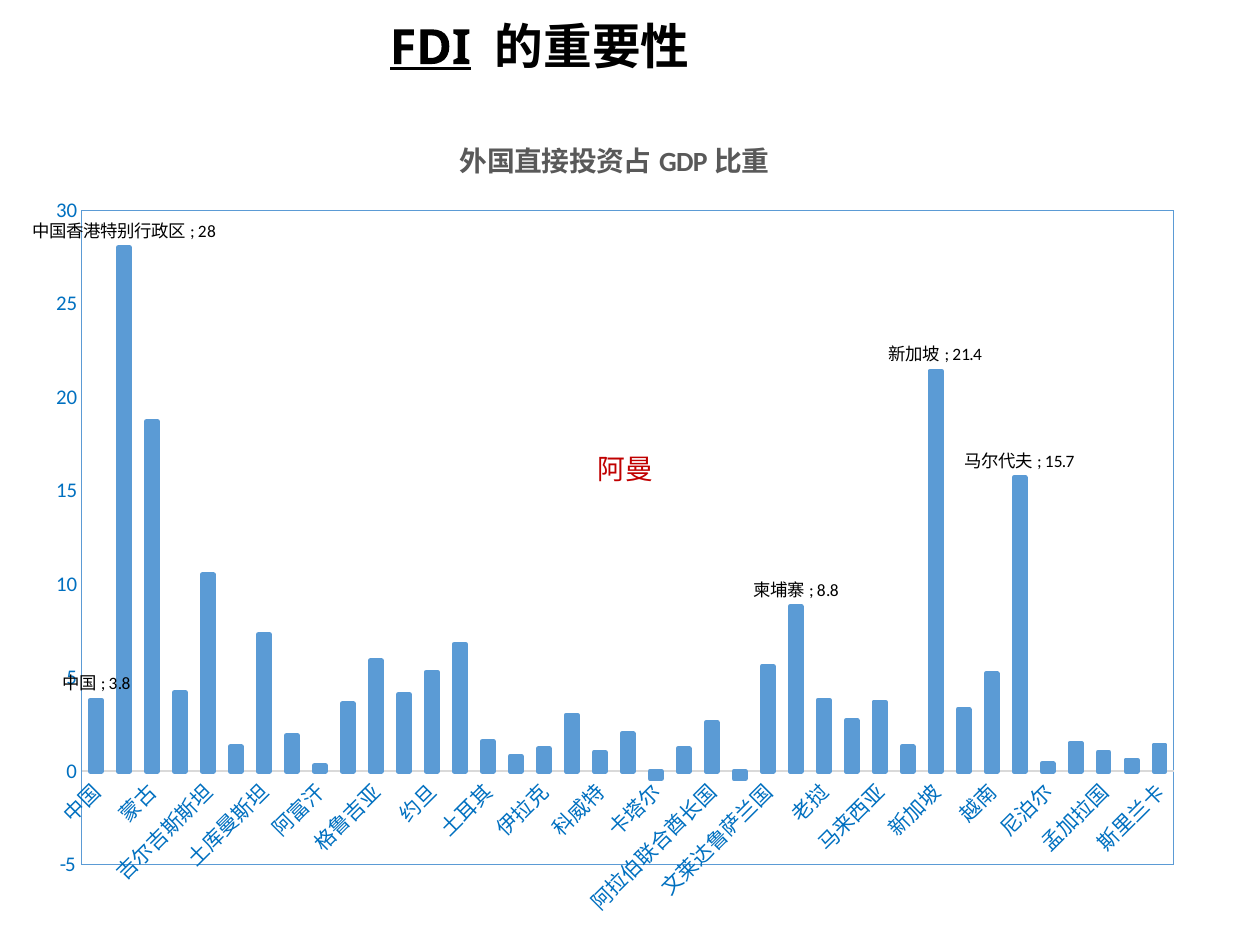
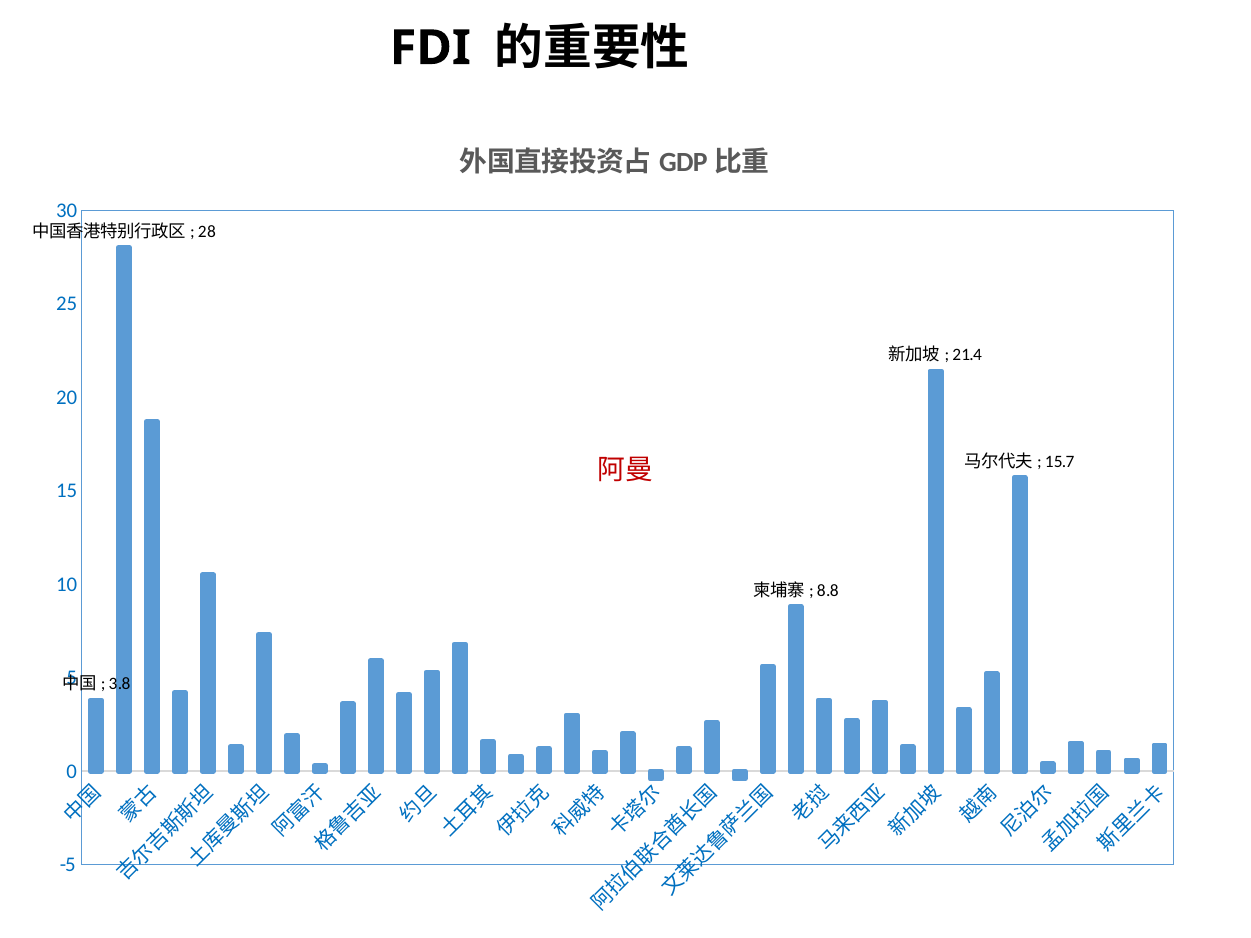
FDI underline: present -> none
